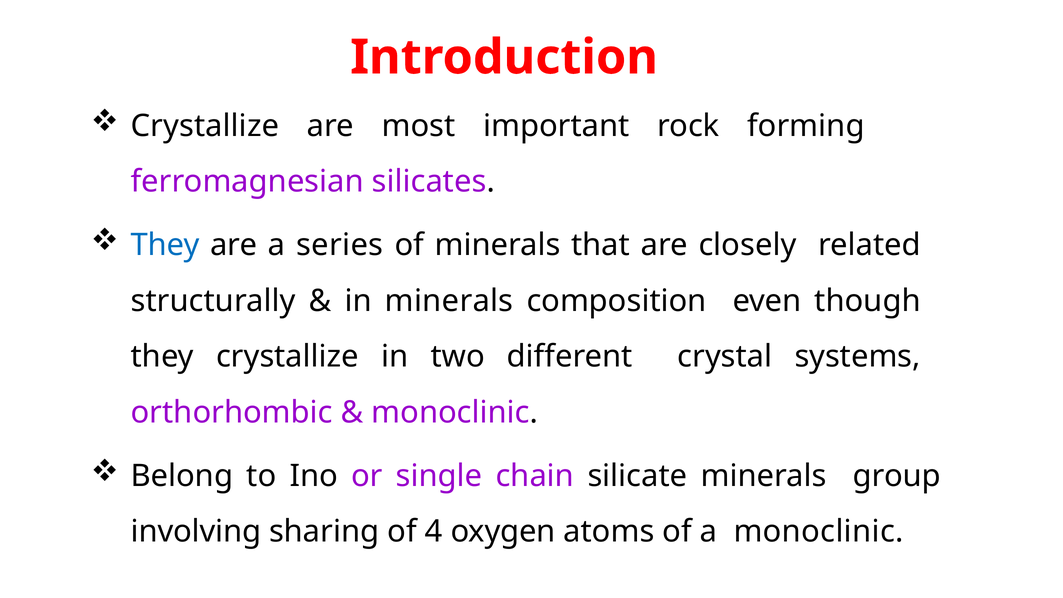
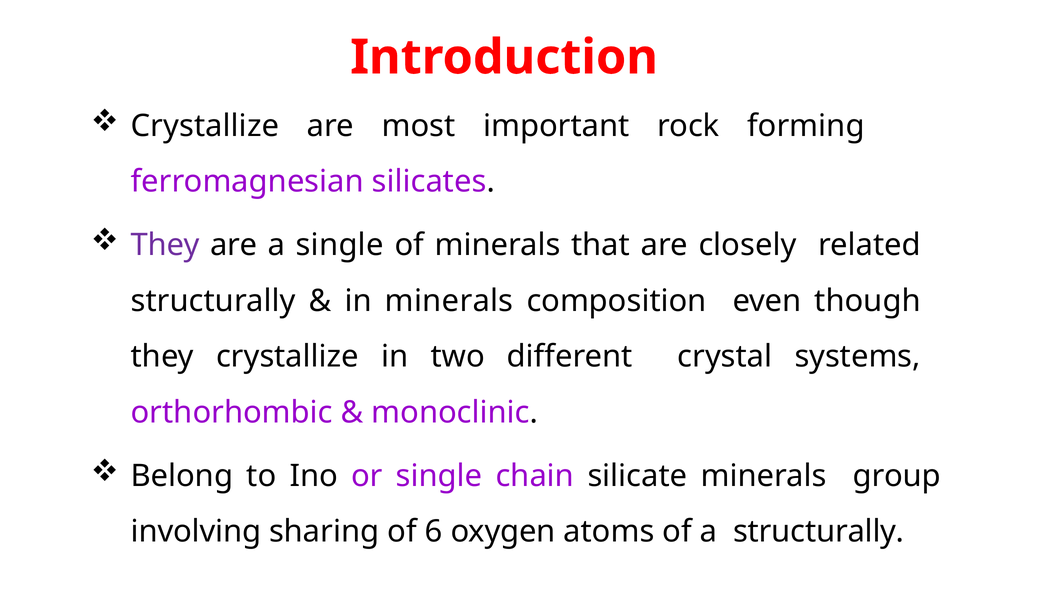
They at (165, 245) colour: blue -> purple
a series: series -> single
4: 4 -> 6
a monoclinic: monoclinic -> structurally
